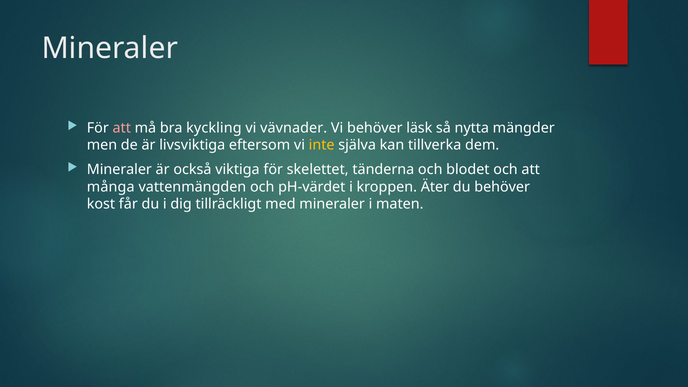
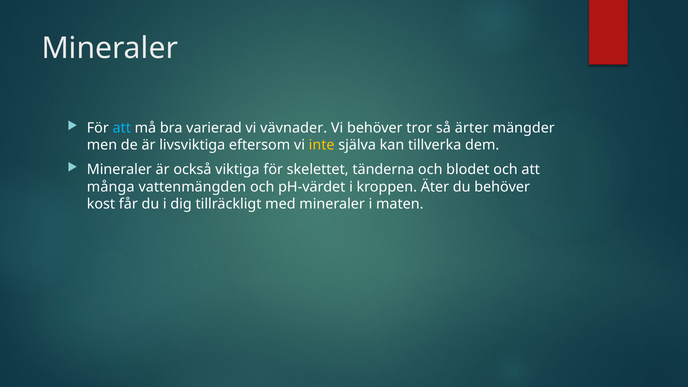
att at (122, 128) colour: pink -> light blue
kyckling: kyckling -> varierad
läsk: läsk -> tror
nytta: nytta -> ärter
